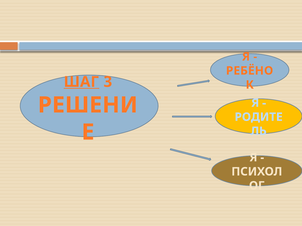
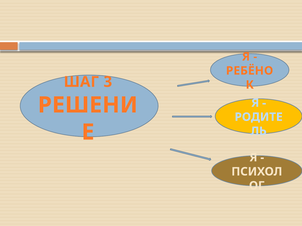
ШАГ underline: present -> none
